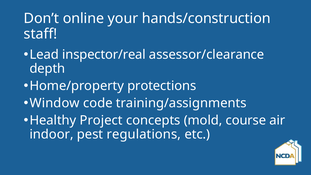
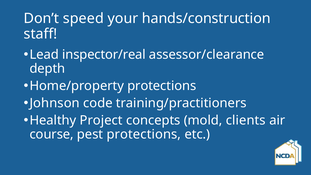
online: online -> speed
Window: Window -> Johnson
training/assignments: training/assignments -> training/practitioners
course: course -> clients
indoor: indoor -> course
pest regulations: regulations -> protections
